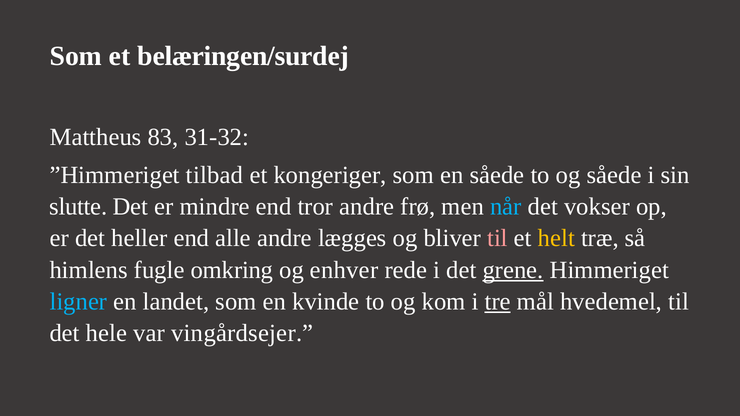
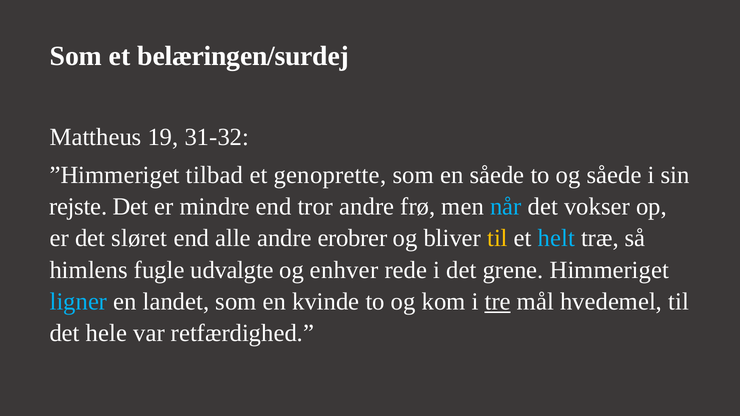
83: 83 -> 19
kongeriger: kongeriger -> genoprette
slutte: slutte -> rejste
heller: heller -> sløret
lægges: lægges -> erobrer
til at (497, 238) colour: pink -> yellow
helt colour: yellow -> light blue
omkring: omkring -> udvalgte
grene underline: present -> none
vingårdsejer: vingårdsejer -> retfærdighed
